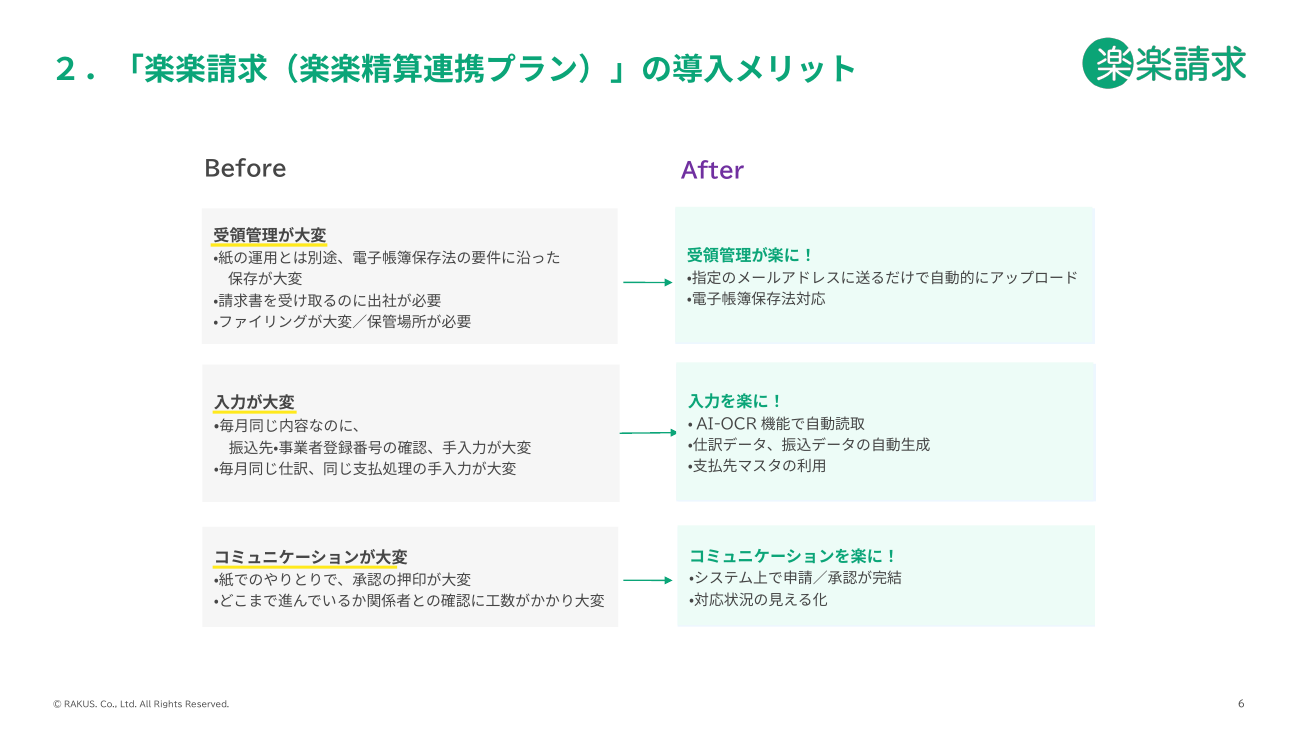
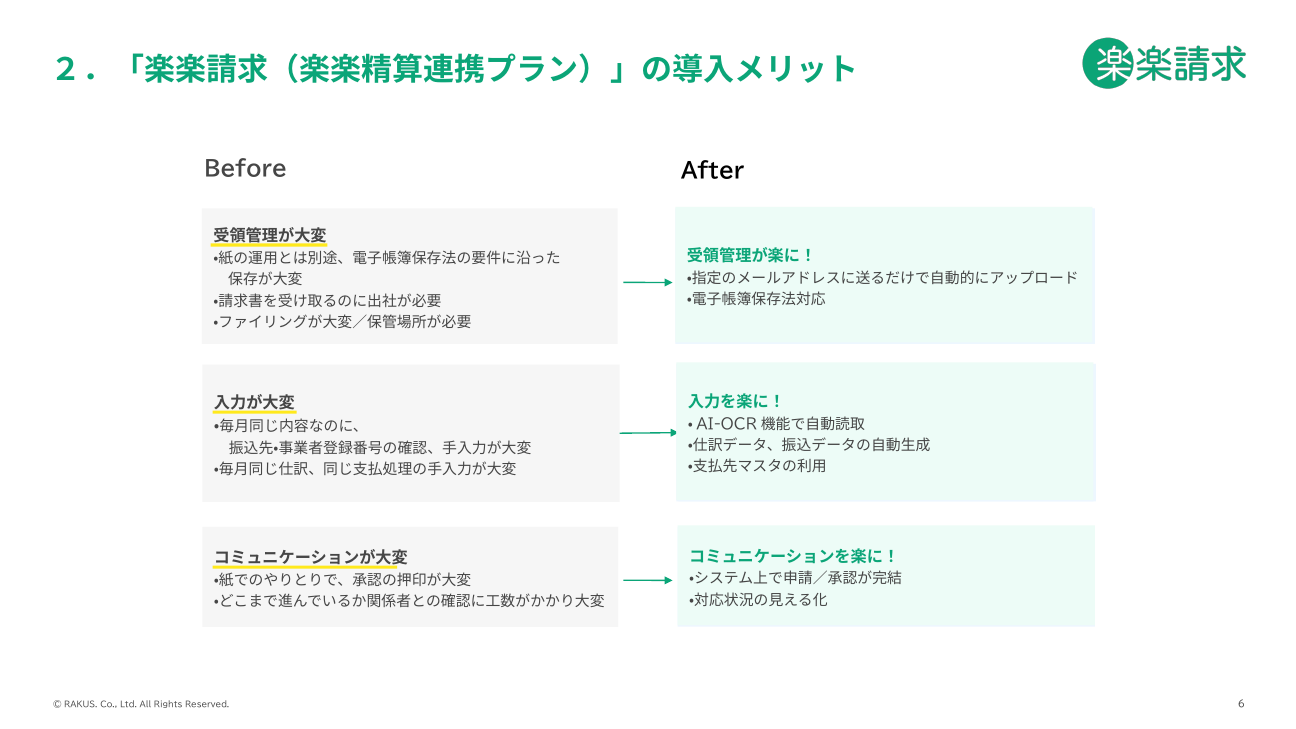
After colour: purple -> black
